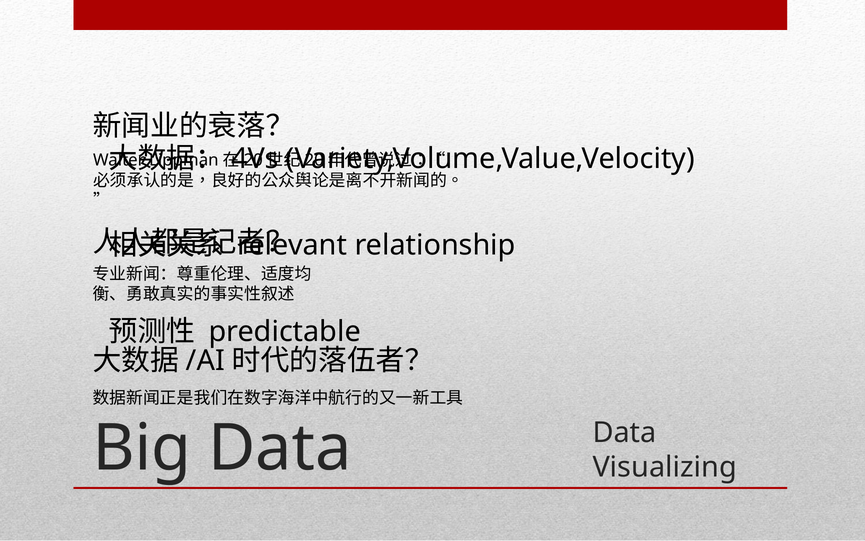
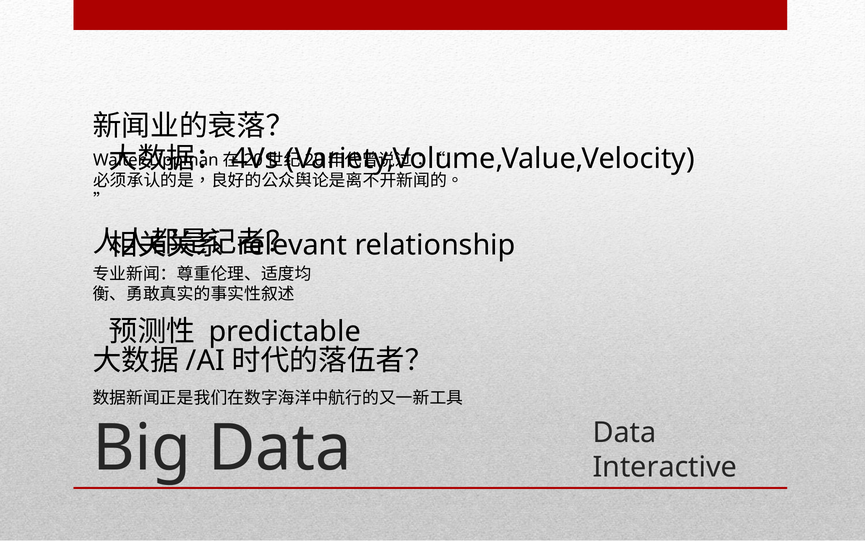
Visualizing: Visualizing -> Interactive
